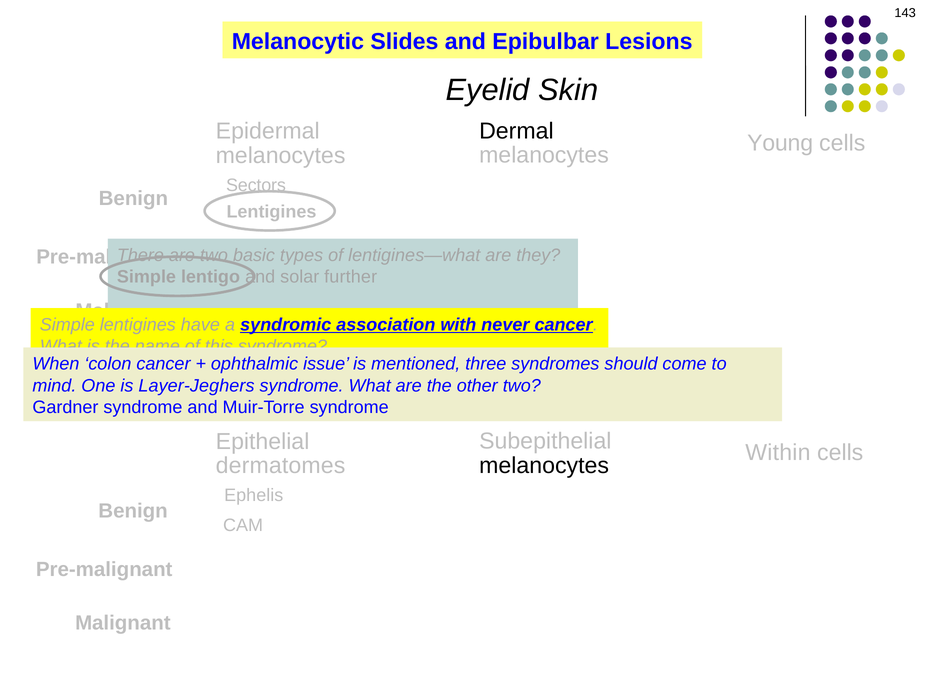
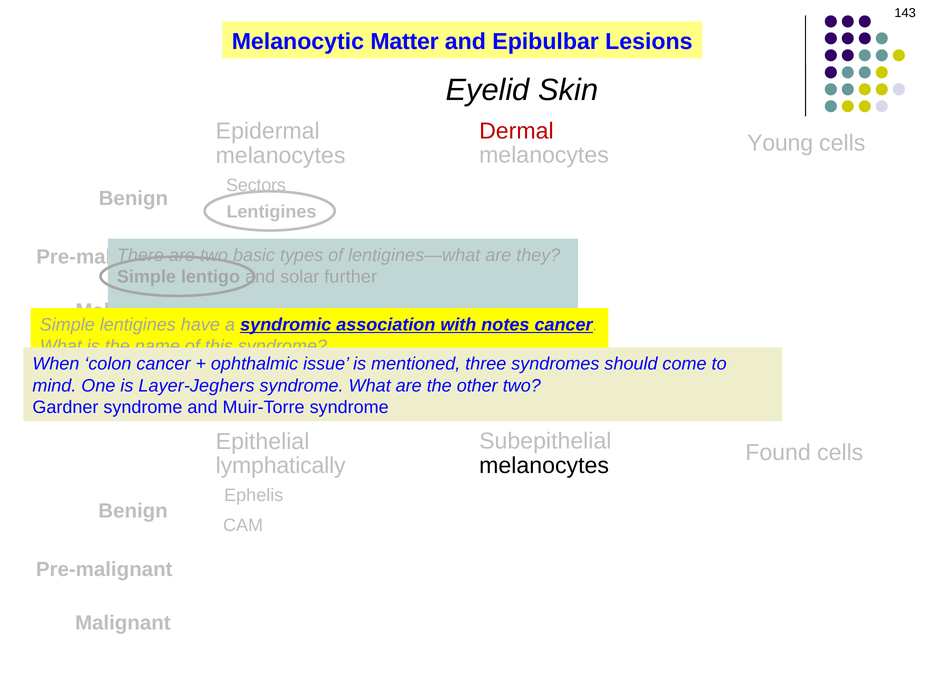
Slides: Slides -> Matter
Dermal colour: black -> red
never: never -> notes
Within: Within -> Found
dermatomes: dermatomes -> lymphatically
